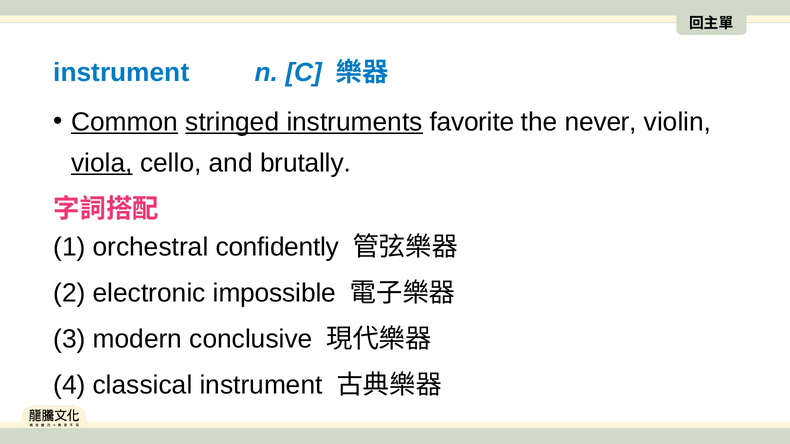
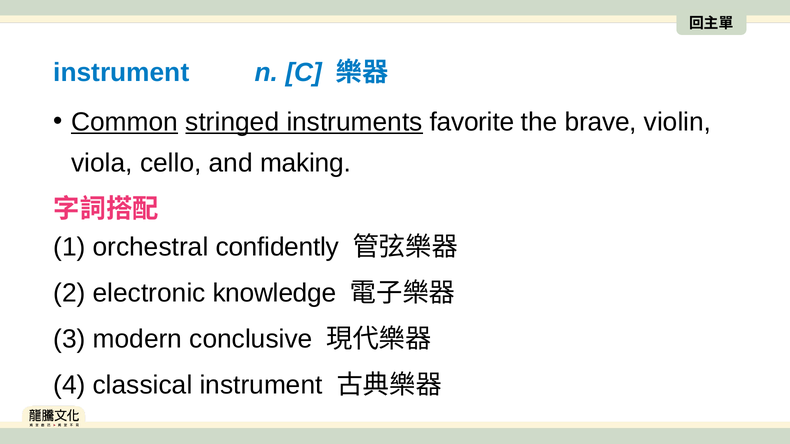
never: never -> brave
viola underline: present -> none
brutally: brutally -> making
impossible: impossible -> knowledge
